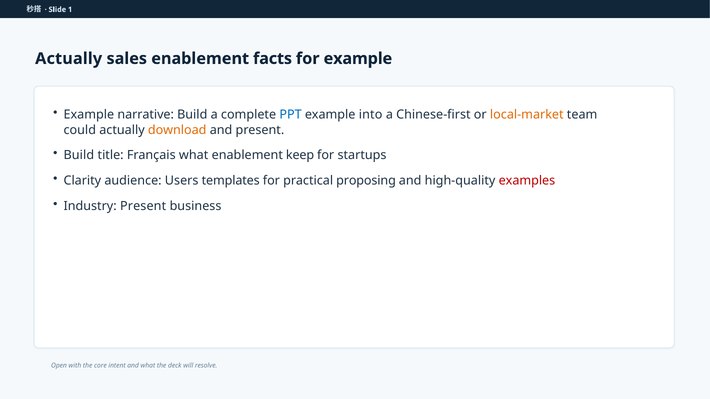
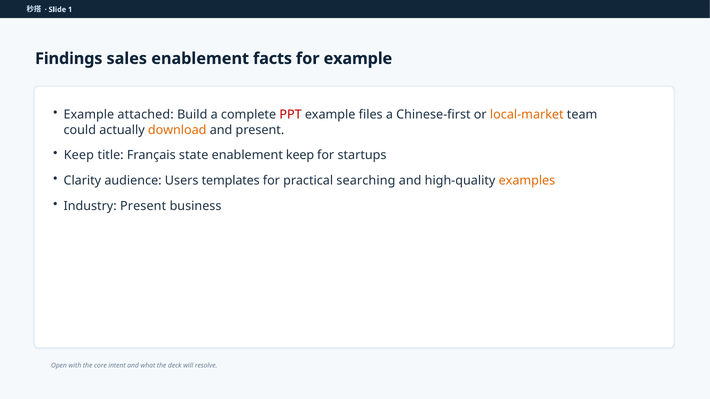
Actually at (69, 59): Actually -> Findings
narrative: narrative -> attached
PPT colour: blue -> red
into: into -> files
Build at (79, 155): Build -> Keep
Français what: what -> state
proposing: proposing -> searching
examples colour: red -> orange
